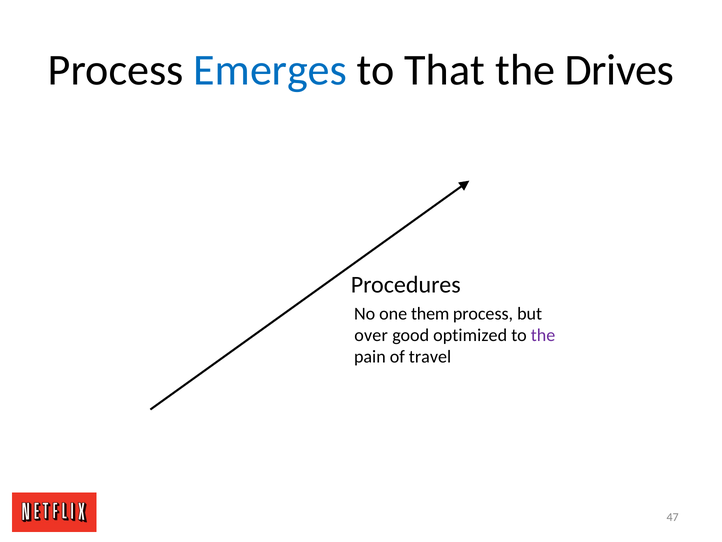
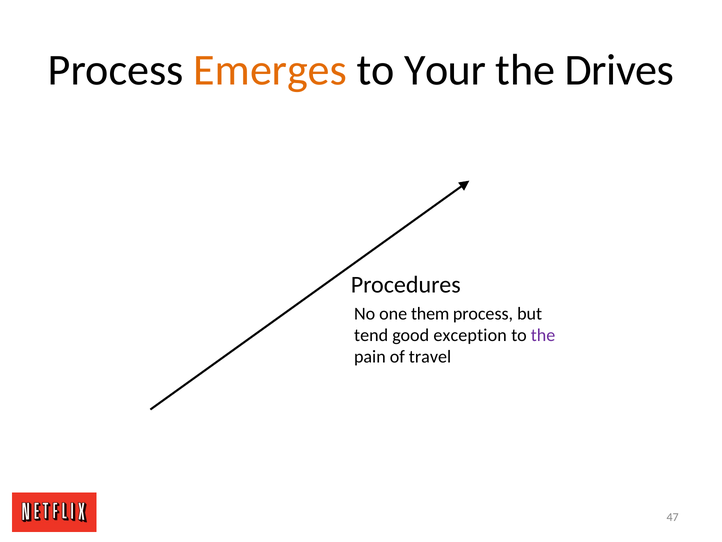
Emerges colour: blue -> orange
That: That -> Your
over: over -> tend
optimized: optimized -> exception
